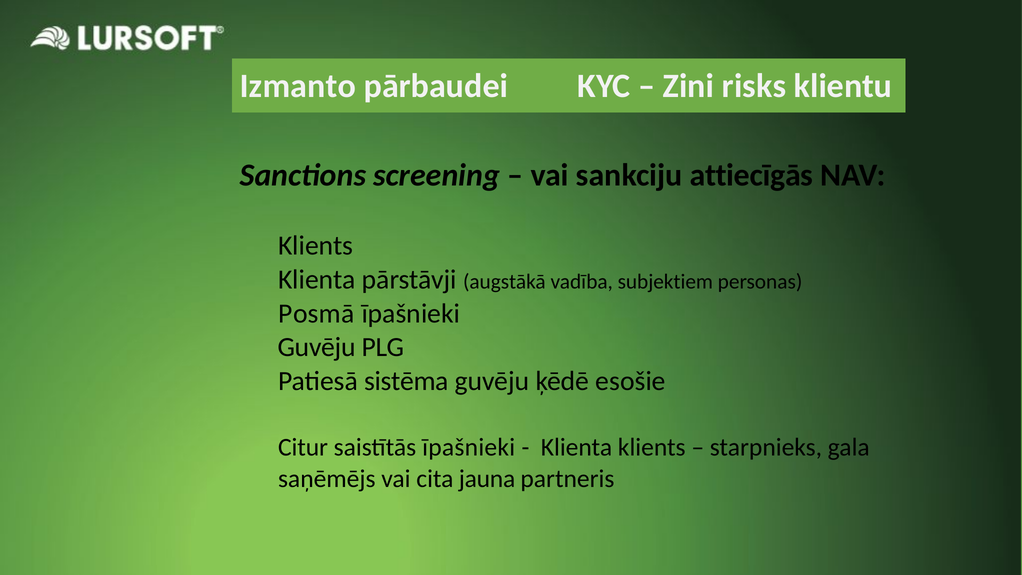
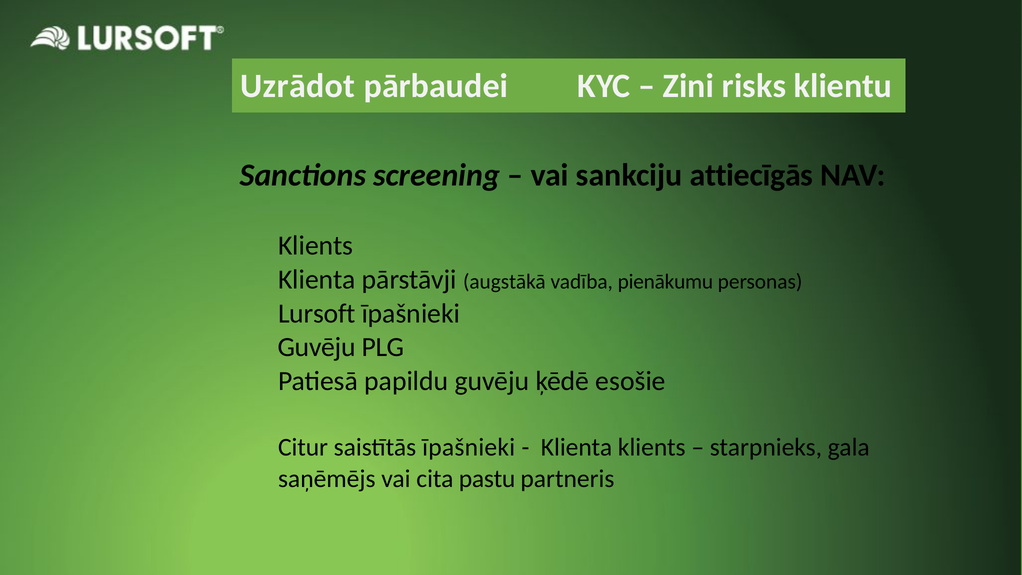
Izmanto: Izmanto -> Uzrādot
subjektiem: subjektiem -> pienākumu
Posmā: Posmā -> Lursoft
sistēma: sistēma -> papildu
jauna: jauna -> pastu
